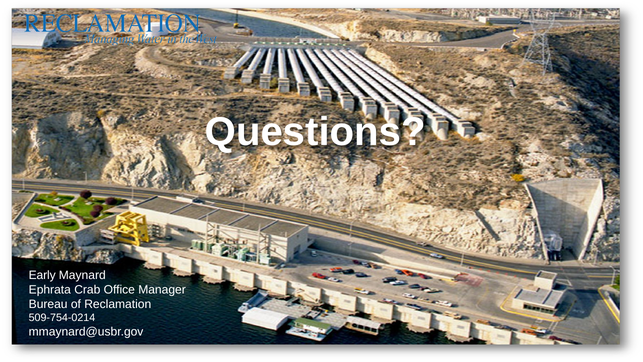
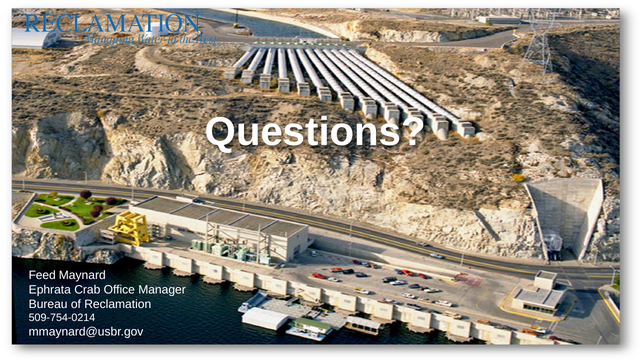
Early: Early -> Feed
